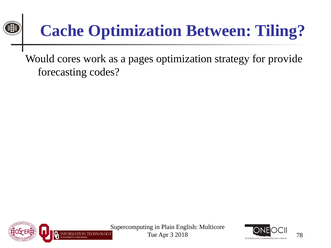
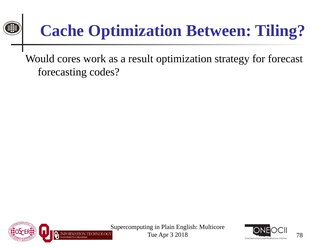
pages: pages -> result
provide: provide -> forecast
